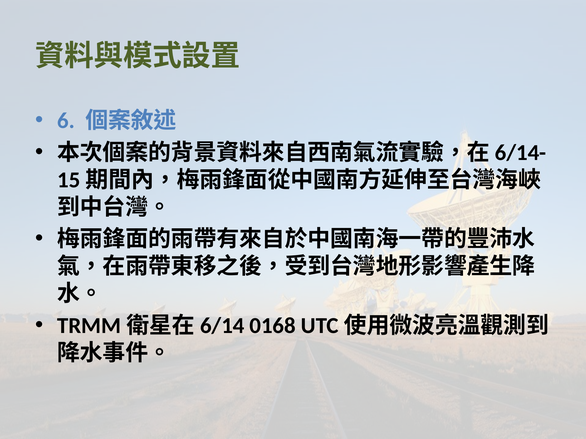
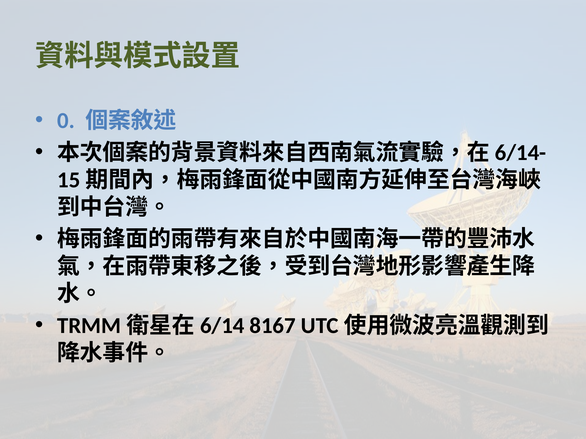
6: 6 -> 0
0168: 0168 -> 8167
